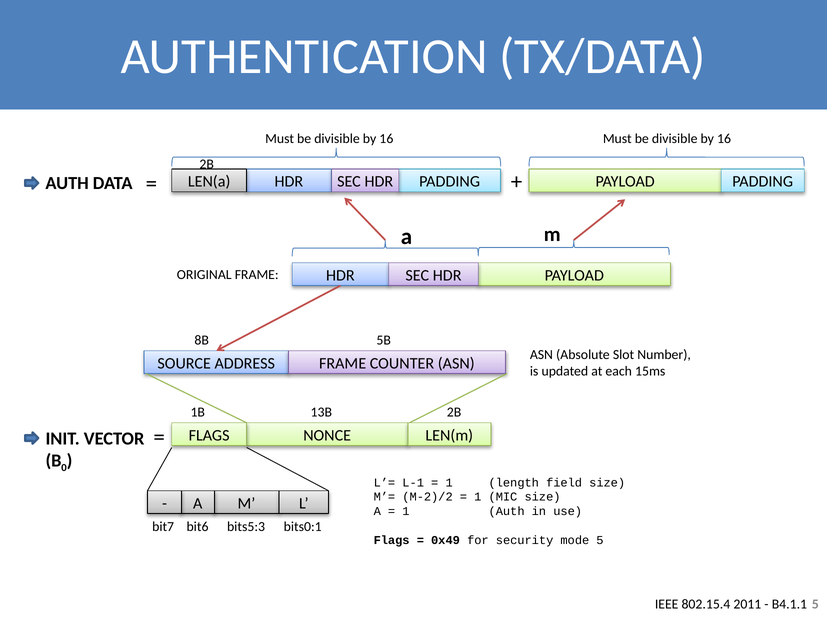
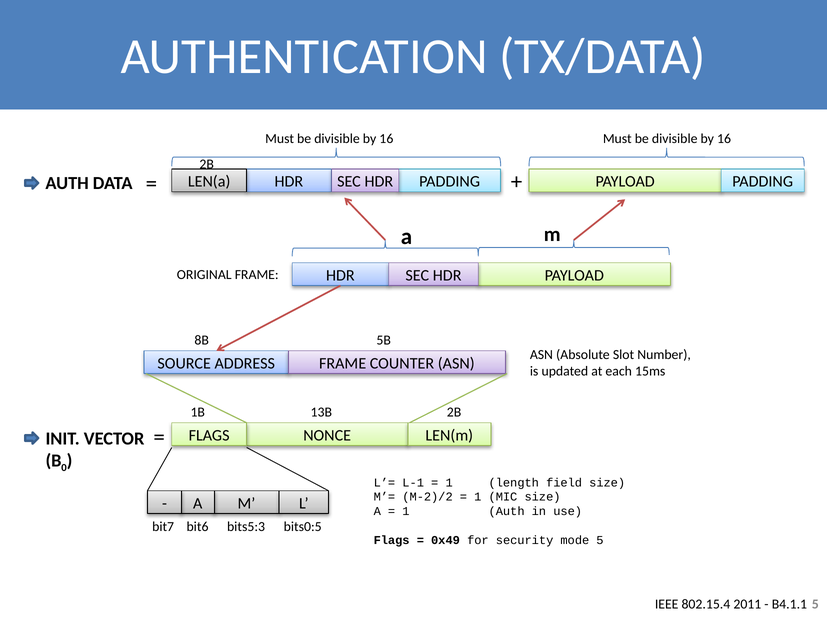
bits0:1: bits0:1 -> bits0:5
